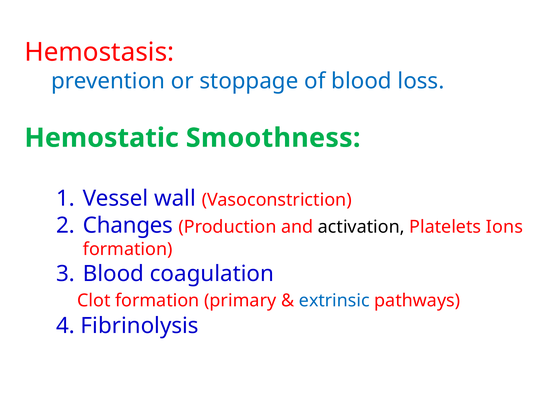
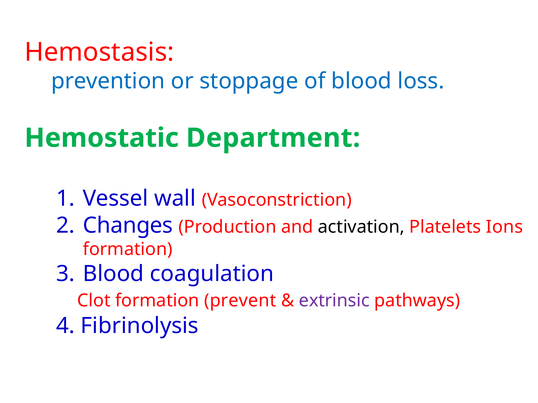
Smoothness: Smoothness -> Department
primary: primary -> prevent
extrinsic colour: blue -> purple
